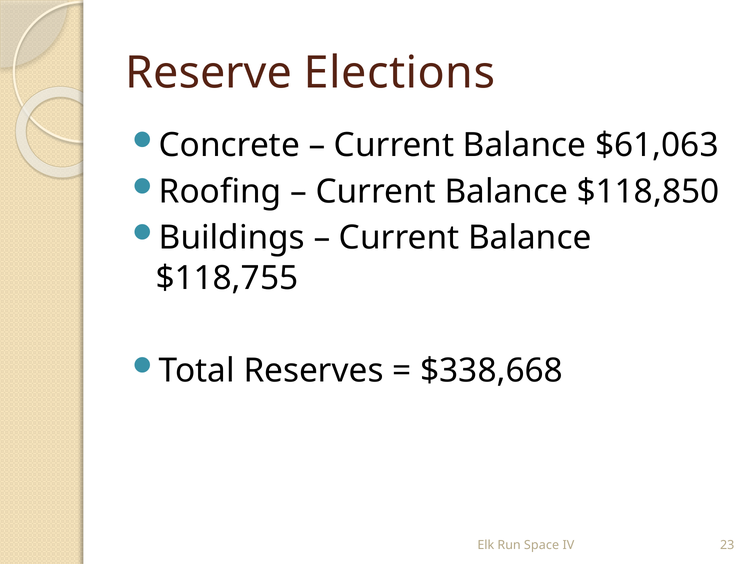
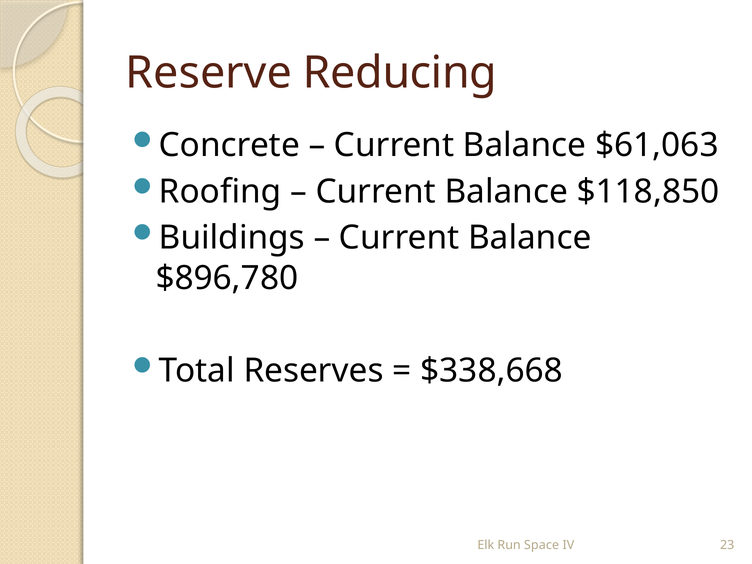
Elections: Elections -> Reducing
$118,755: $118,755 -> $896,780
